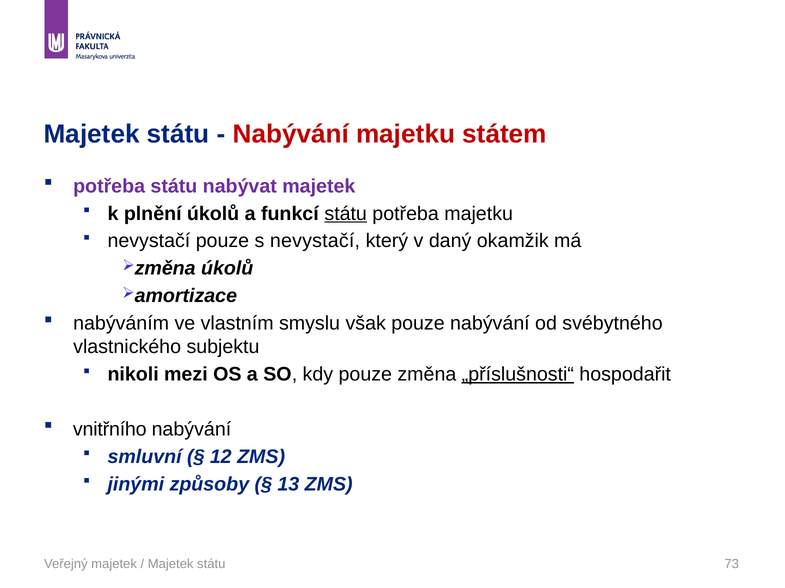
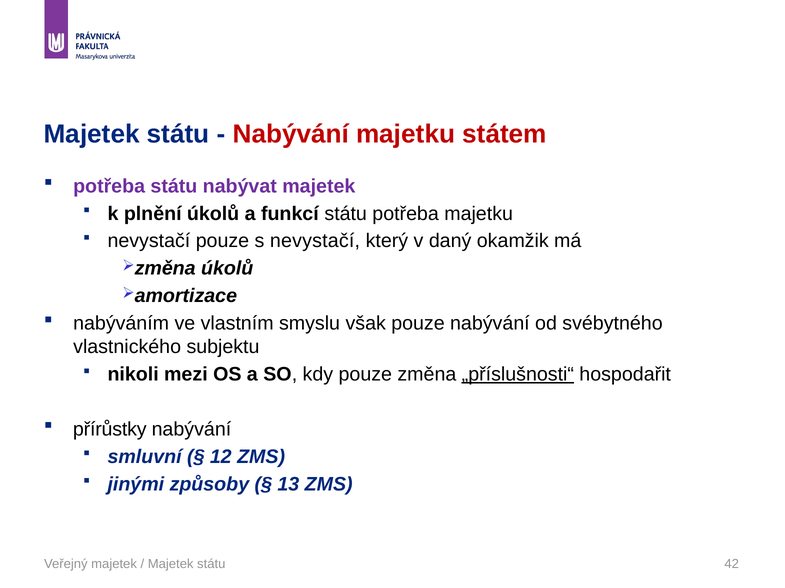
státu at (346, 214) underline: present -> none
vnitřního: vnitřního -> přírůstky
73: 73 -> 42
